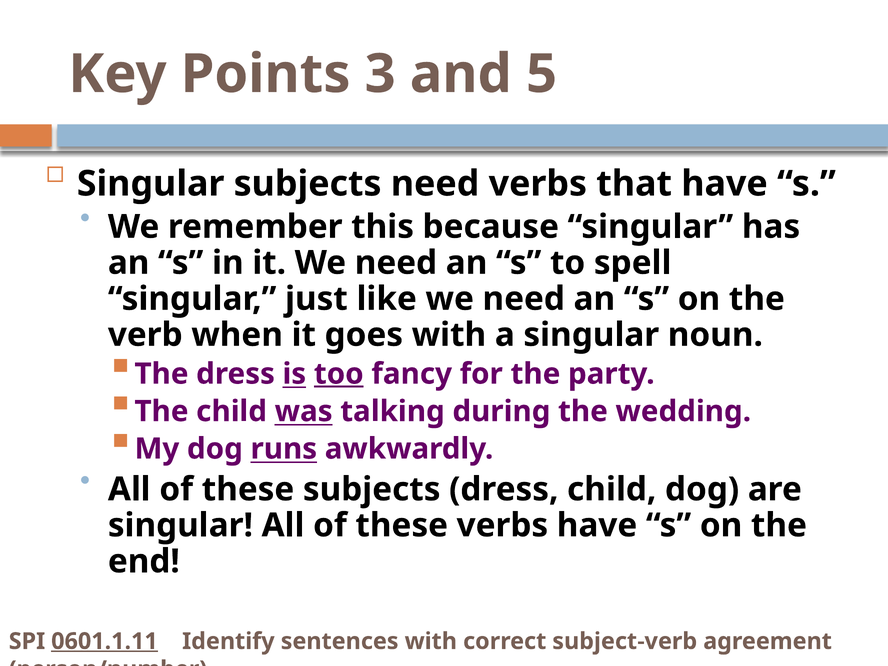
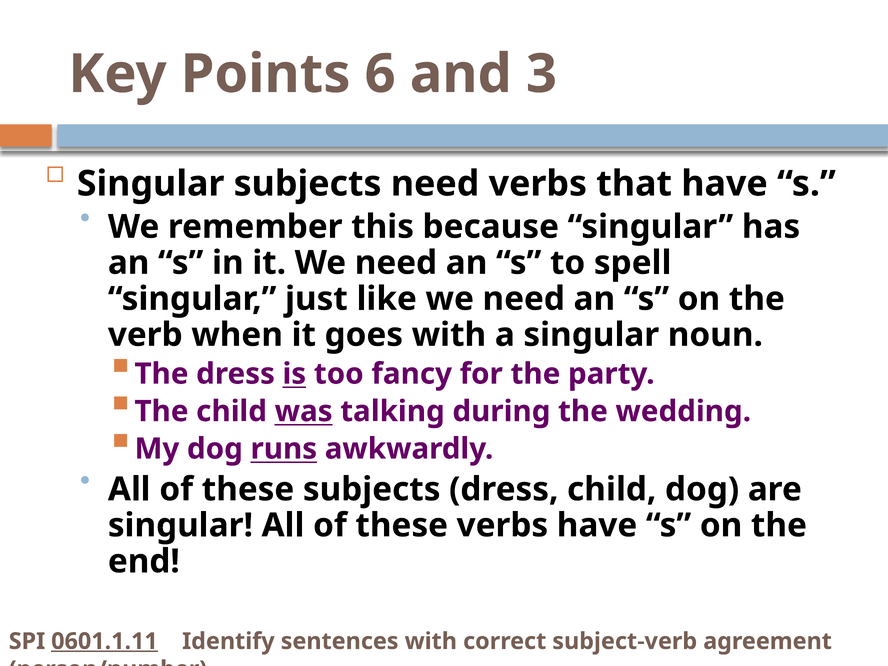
3: 3 -> 6
5: 5 -> 3
too underline: present -> none
